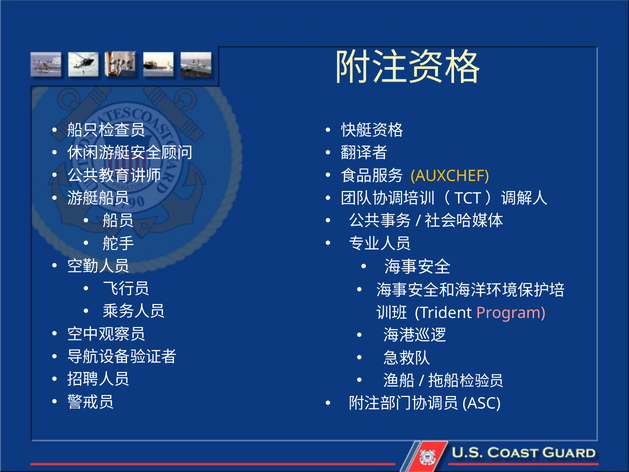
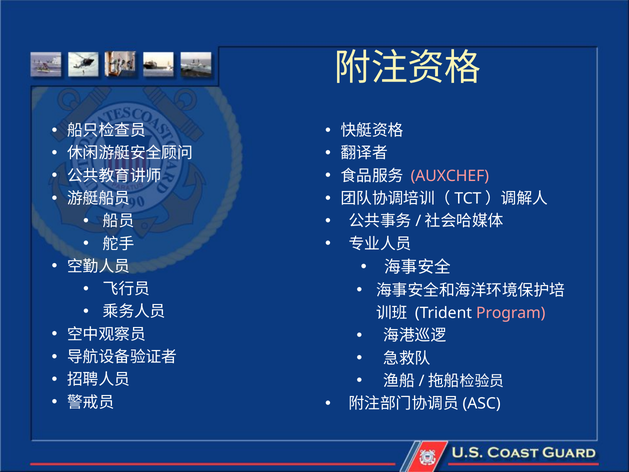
AUXCHEF colour: yellow -> pink
